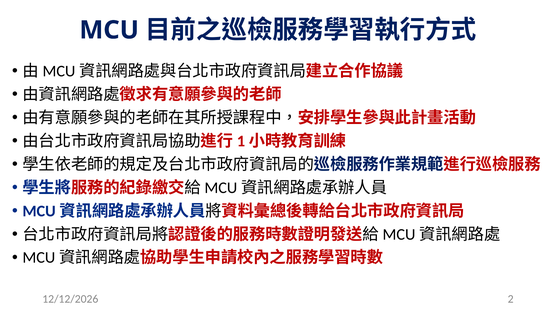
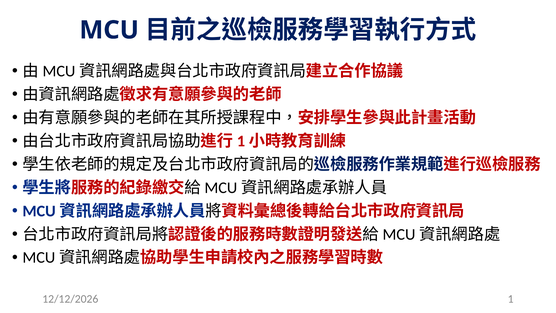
2: 2 -> 1
